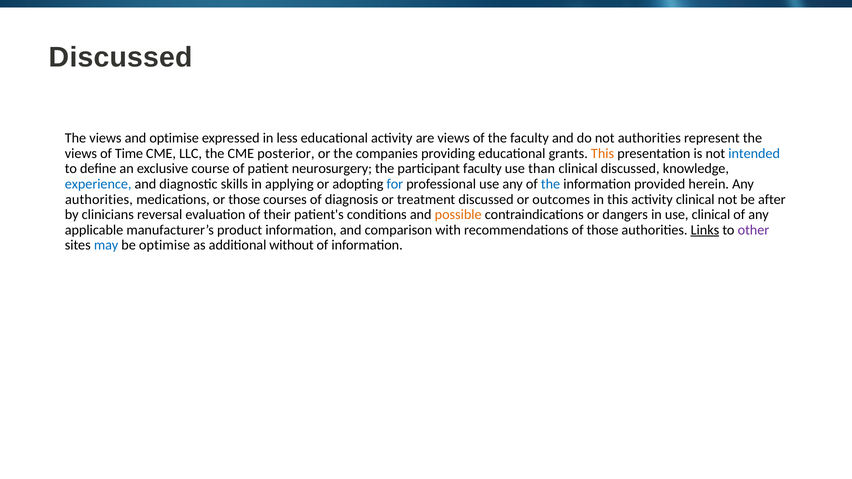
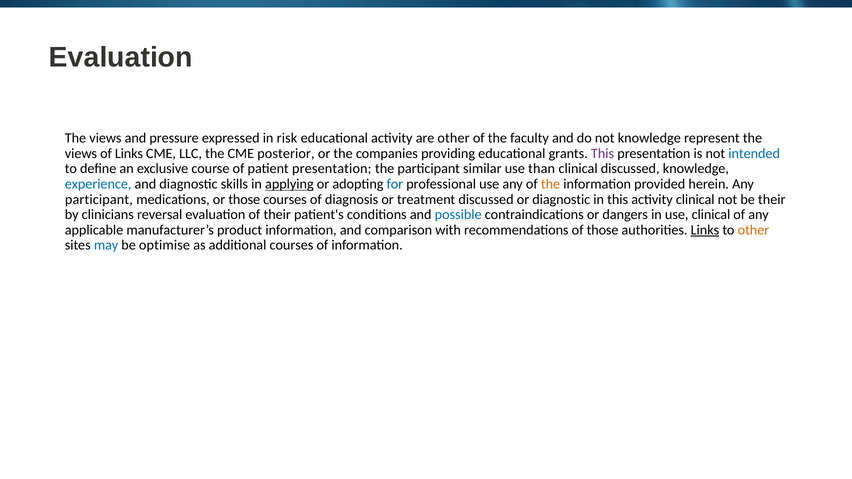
Discussed at (121, 57): Discussed -> Evaluation
and optimise: optimise -> pressure
less: less -> risk
are views: views -> other
not authorities: authorities -> knowledge
of Time: Time -> Links
This at (603, 154) colour: orange -> purple
patient neurosurgery: neurosurgery -> presentation
participant faculty: faculty -> similar
applying underline: none -> present
the at (551, 184) colour: blue -> orange
authorities at (99, 199): authorities -> participant
or outcomes: outcomes -> diagnostic
be after: after -> their
possible colour: orange -> blue
other at (753, 230) colour: purple -> orange
additional without: without -> courses
